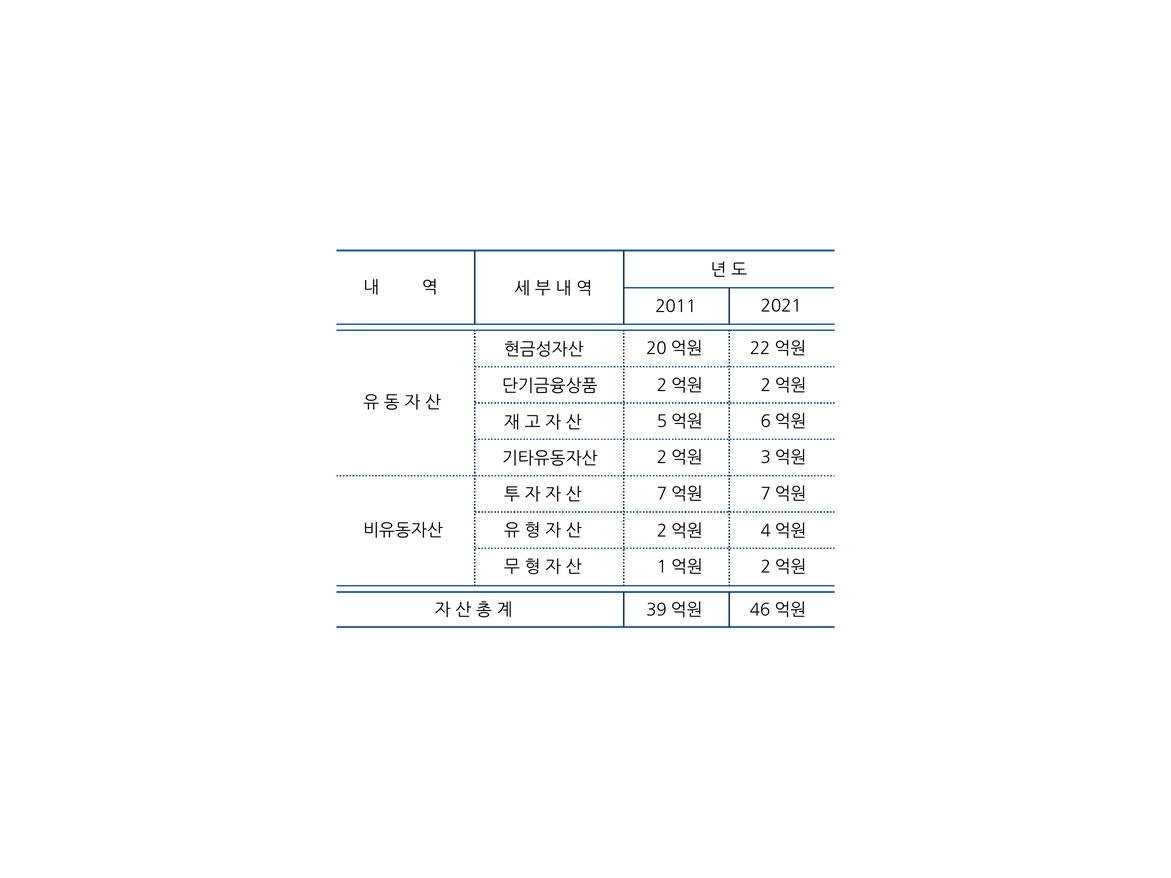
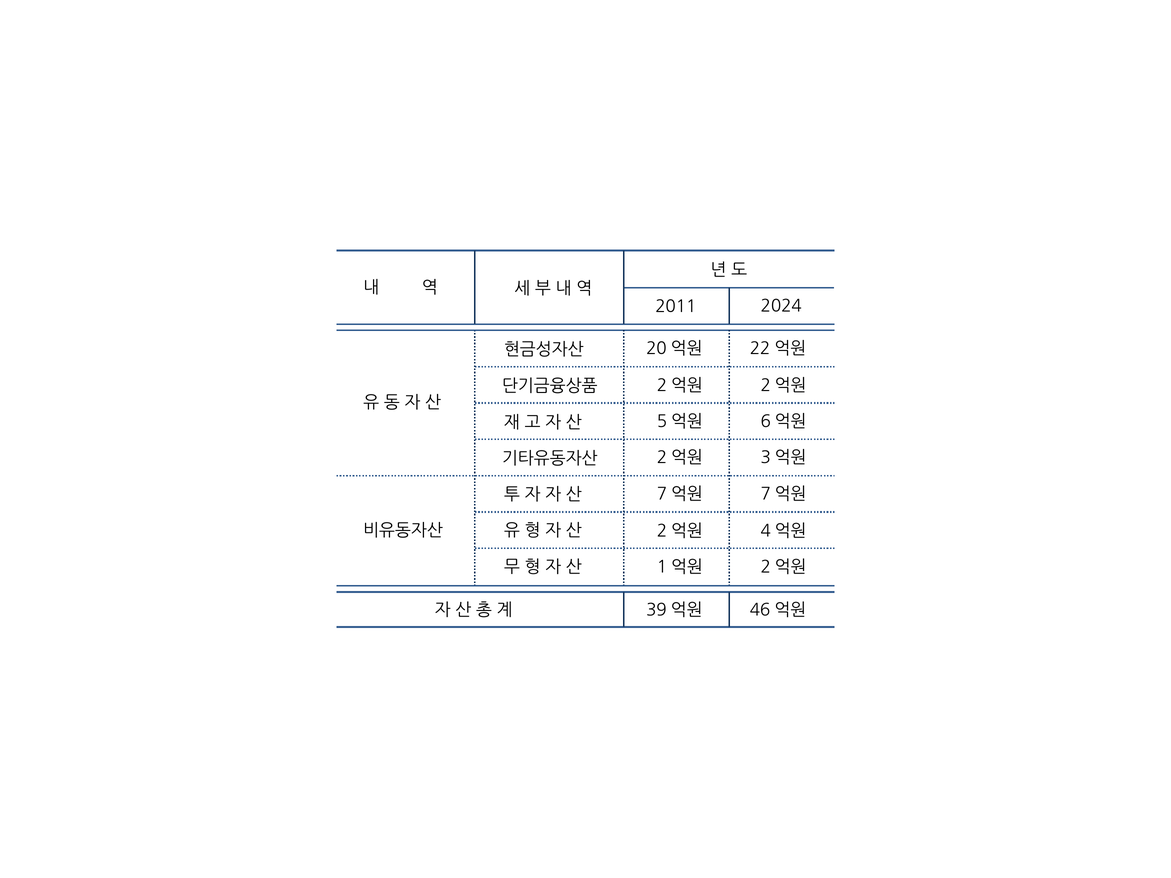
2021: 2021 -> 2024
